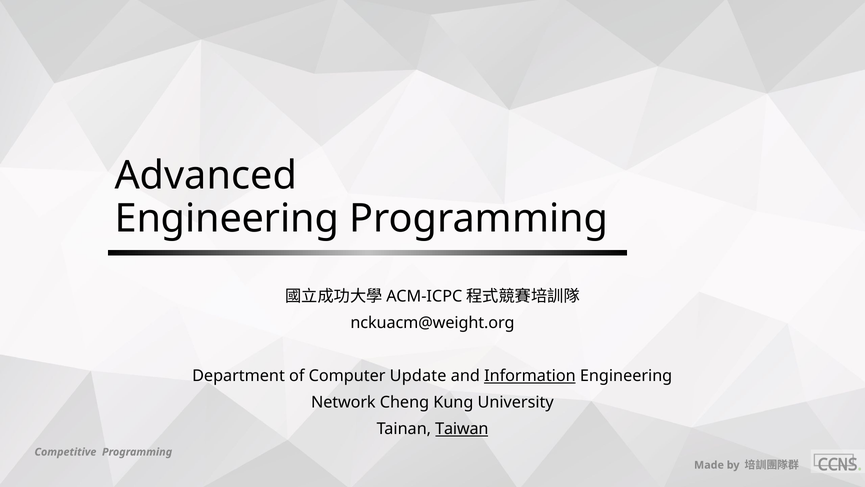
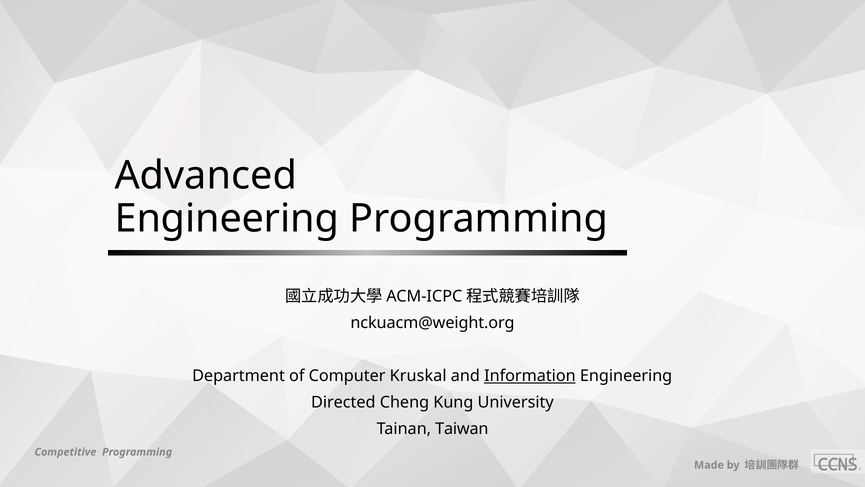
Update: Update -> Kruskal
Network: Network -> Directed
Taiwan underline: present -> none
